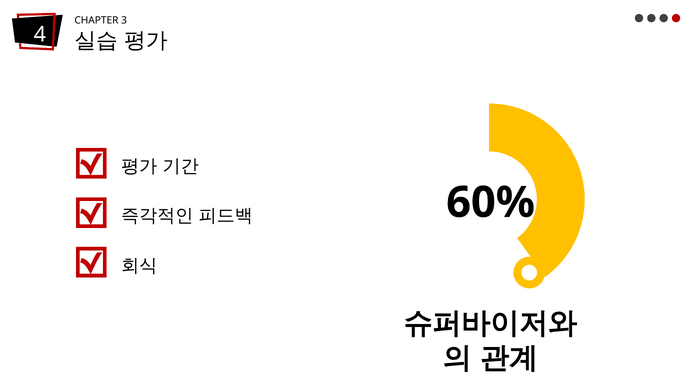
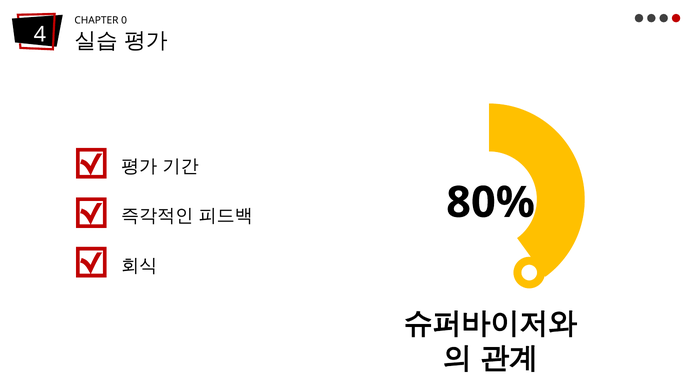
3: 3 -> 0
60%: 60% -> 80%
